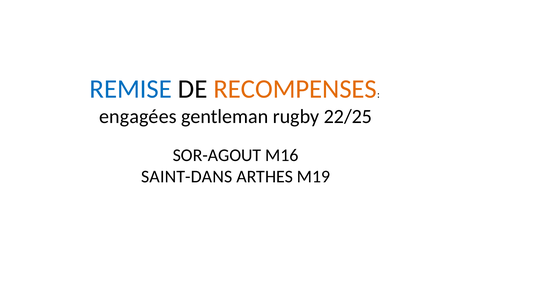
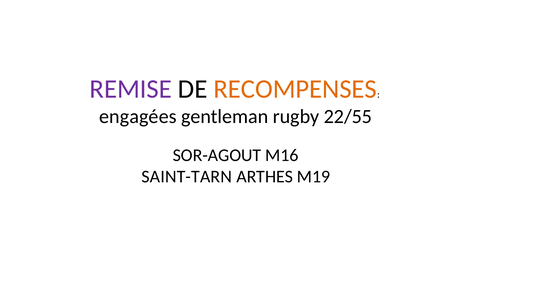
REMISE colour: blue -> purple
22/25: 22/25 -> 22/55
SAINT-DANS: SAINT-DANS -> SAINT-TARN
